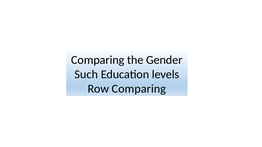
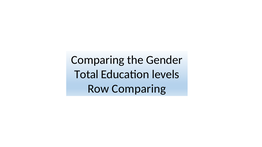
Such: Such -> Total
